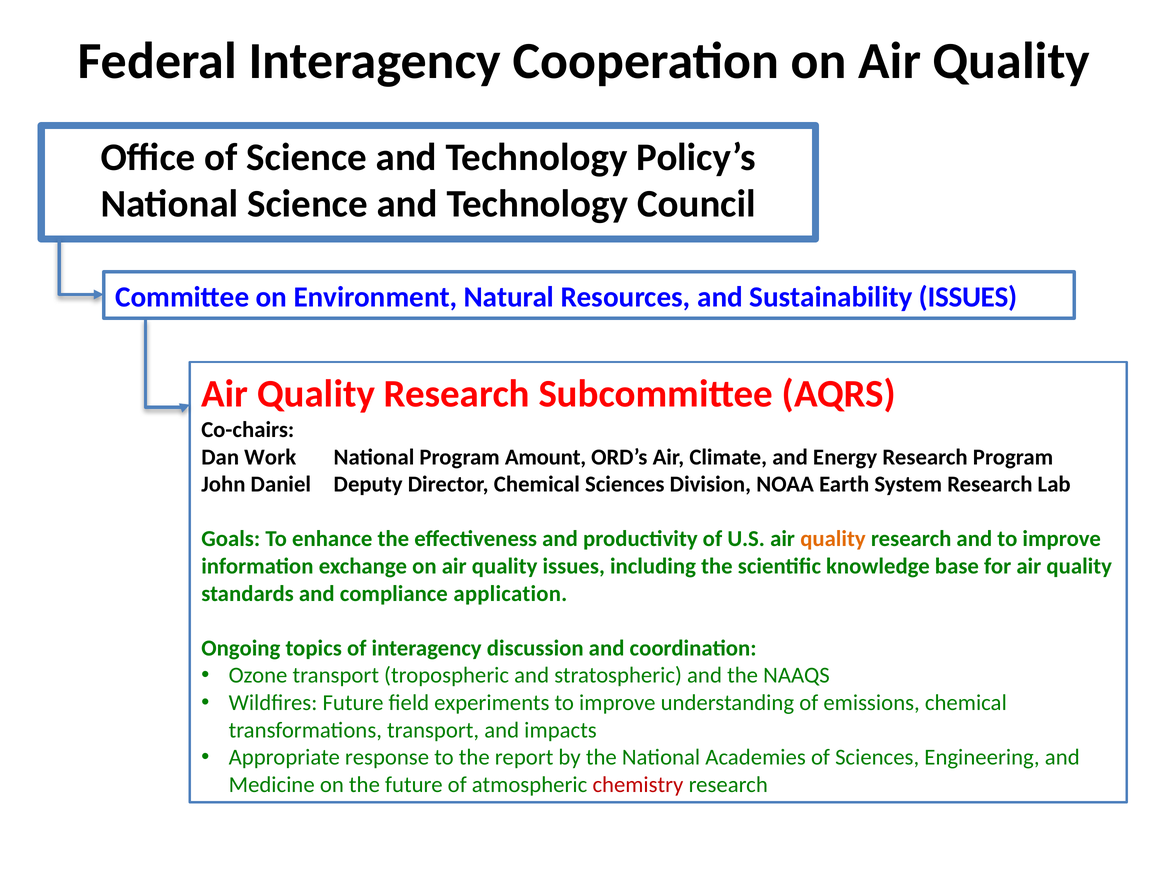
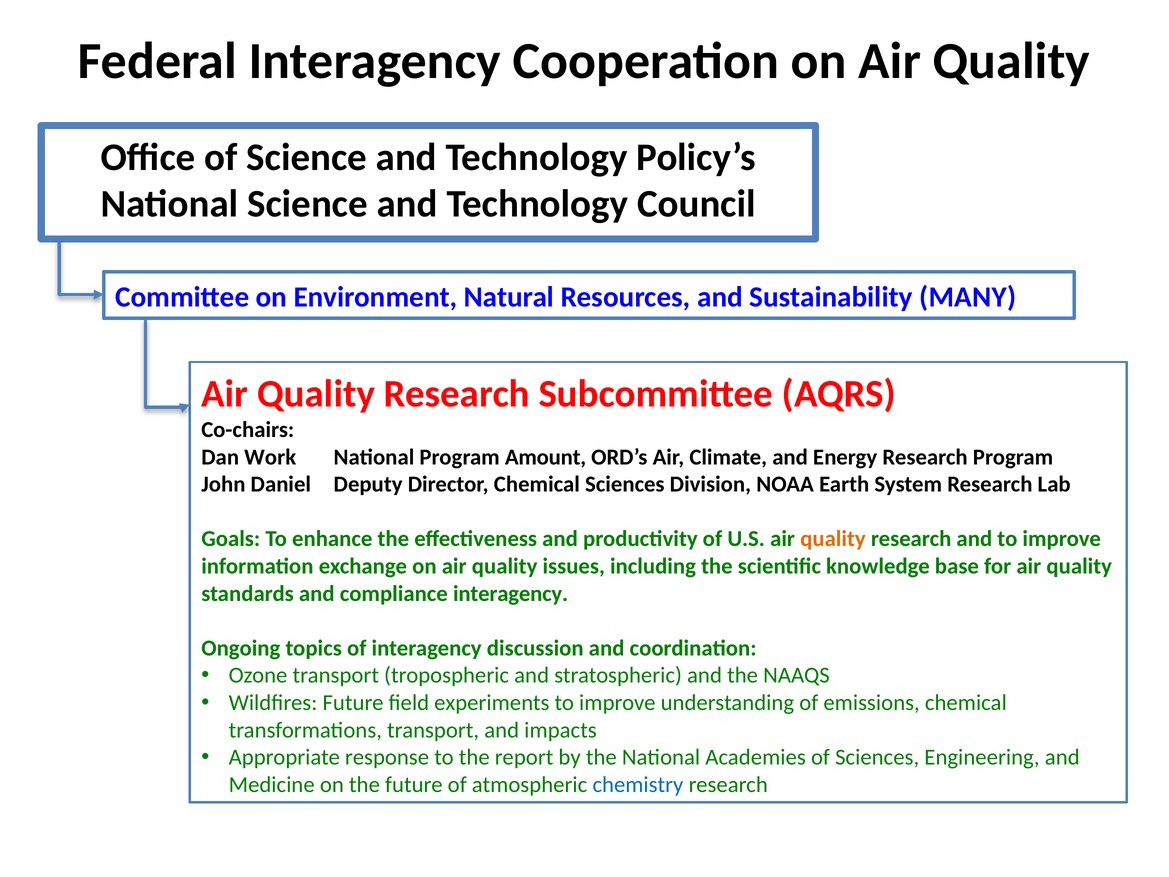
Sustainability ISSUES: ISSUES -> MANY
compliance application: application -> interagency
chemistry colour: red -> blue
